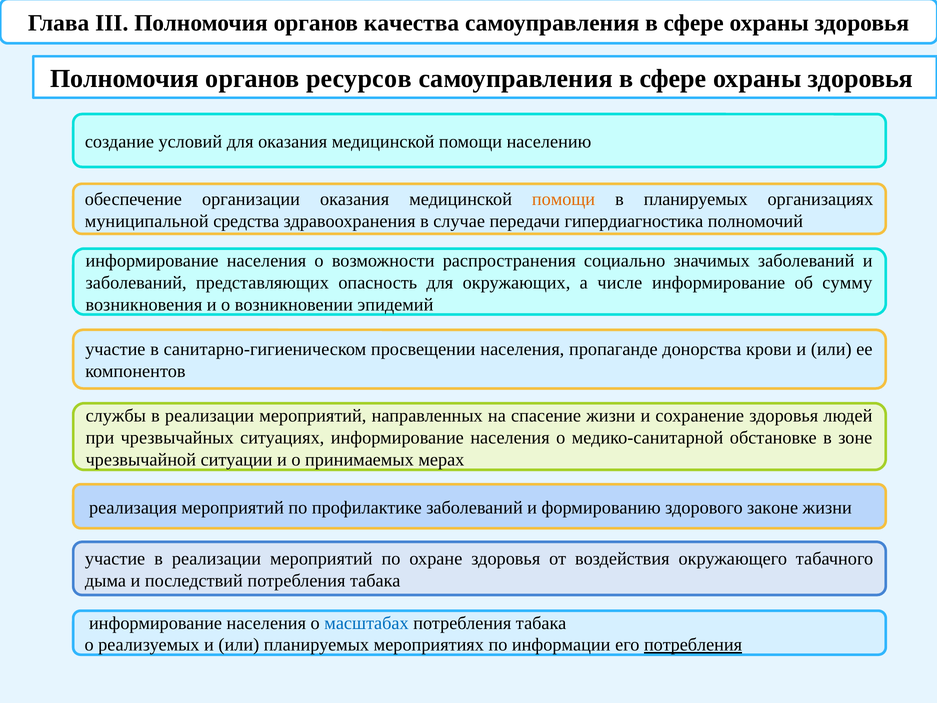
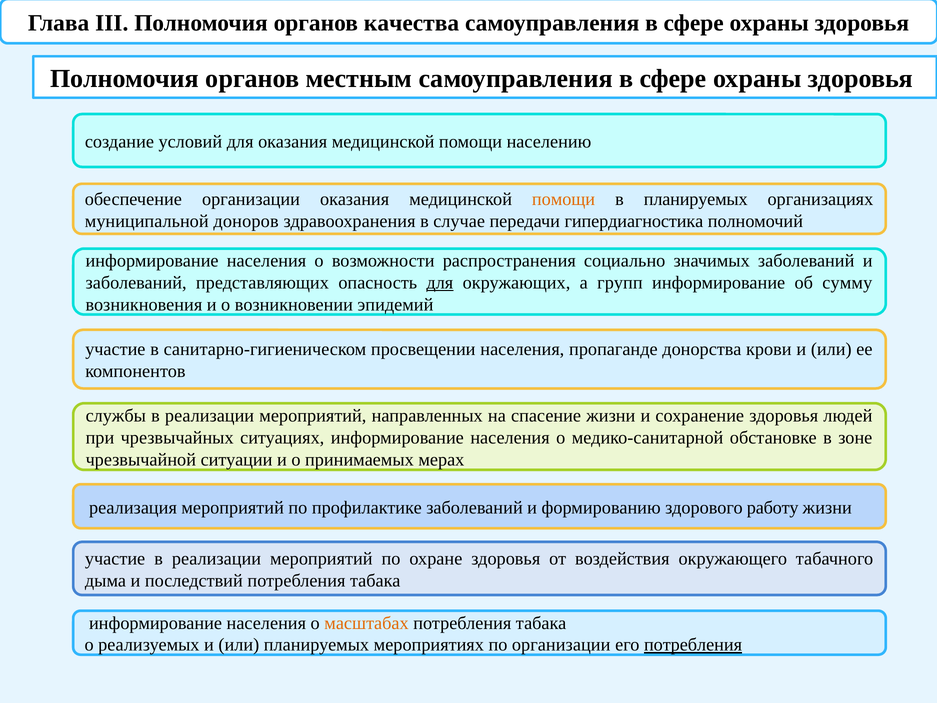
ресурсов: ресурсов -> местным
средства: средства -> доноров
для at (440, 283) underline: none -> present
числе: числе -> групп
законе: законе -> работу
масштабах colour: blue -> orange
по информации: информации -> организации
